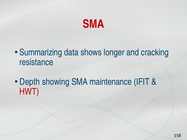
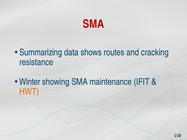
longer: longer -> routes
Depth: Depth -> Winter
HWT colour: red -> orange
